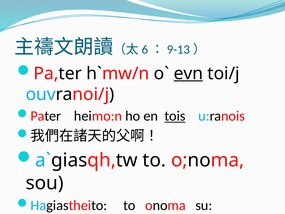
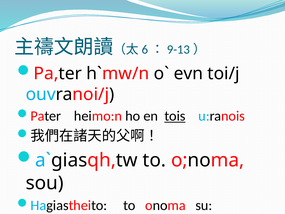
evn underline: present -> none
